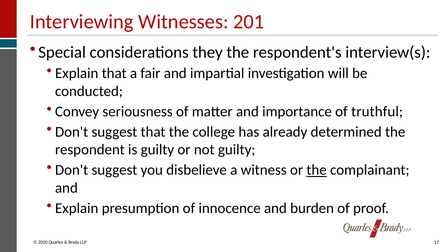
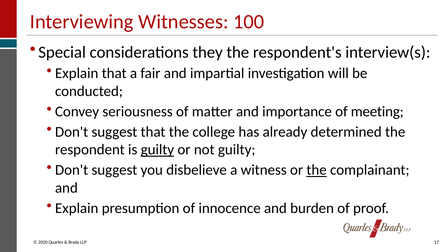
201: 201 -> 100
truthful: truthful -> meeting
guilty at (157, 149) underline: none -> present
